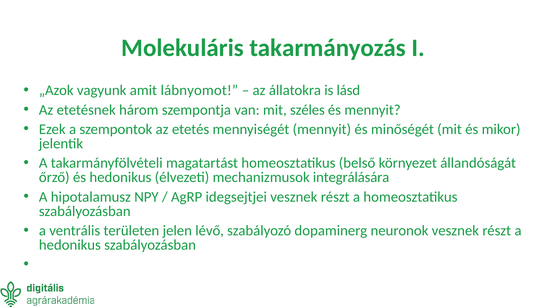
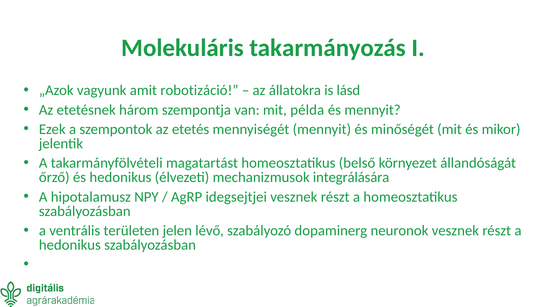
lábnyomot: lábnyomot -> robotizáció
széles: széles -> példa
